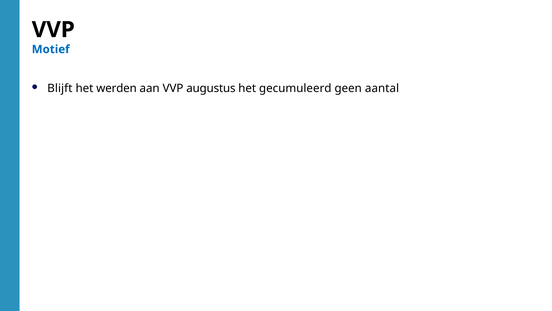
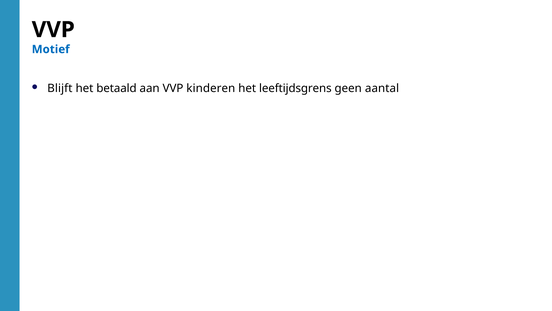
werden: werden -> betaald
augustus: augustus -> kinderen
gecumuleerd: gecumuleerd -> leeftijdsgrens
